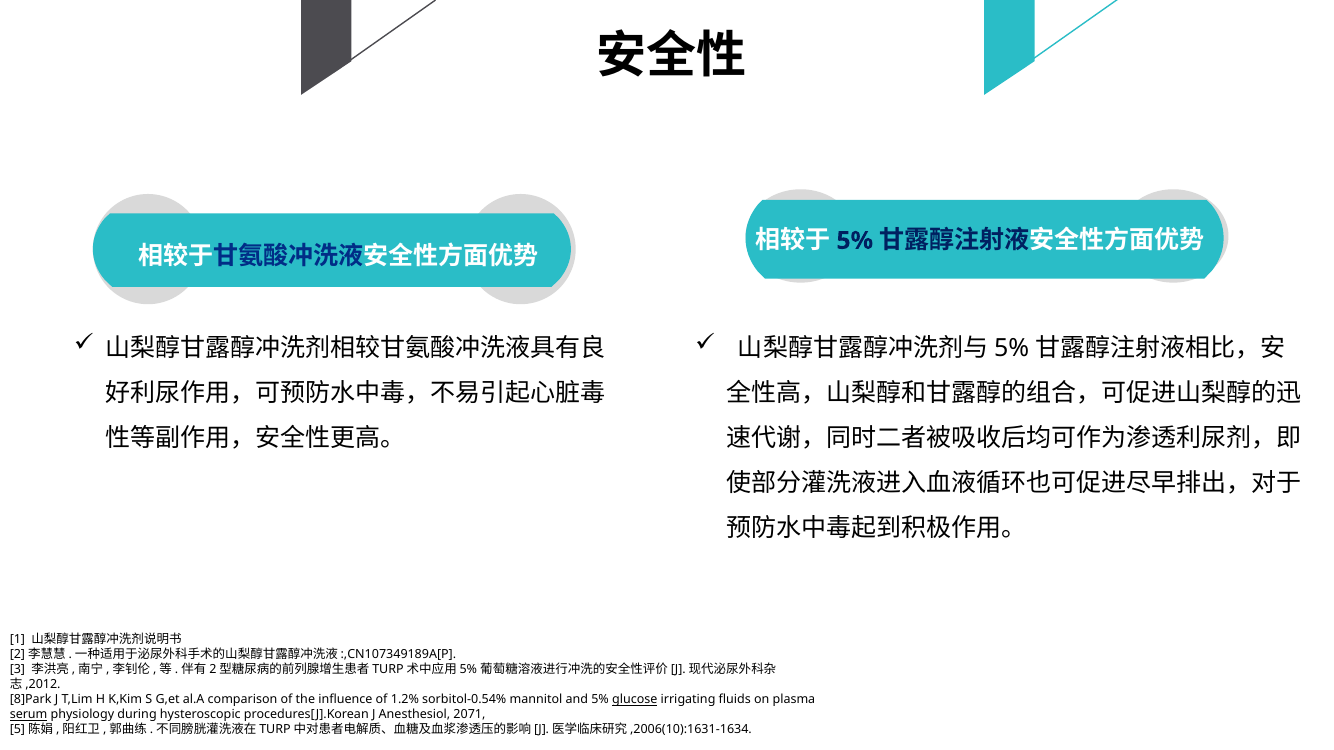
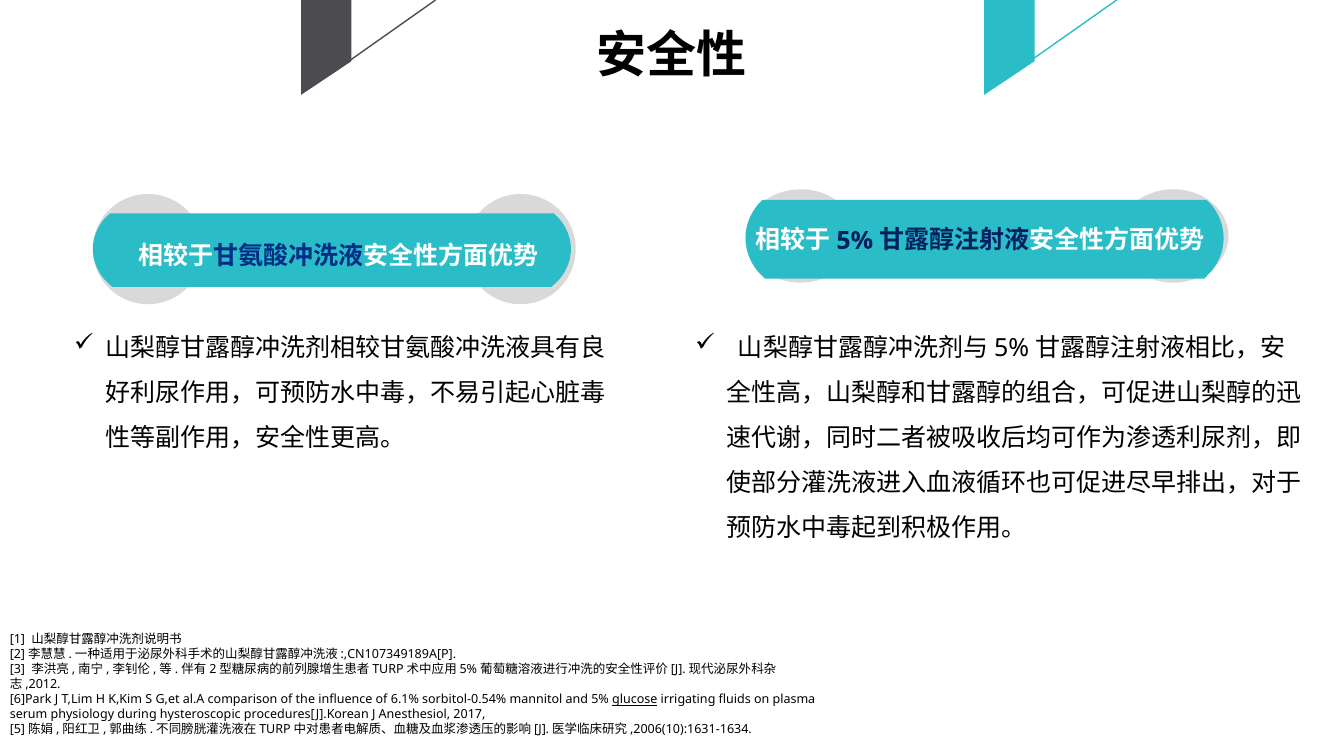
8]Park: 8]Park -> 6]Park
1.2%: 1.2% -> 6.1%
serum underline: present -> none
2071: 2071 -> 2017
